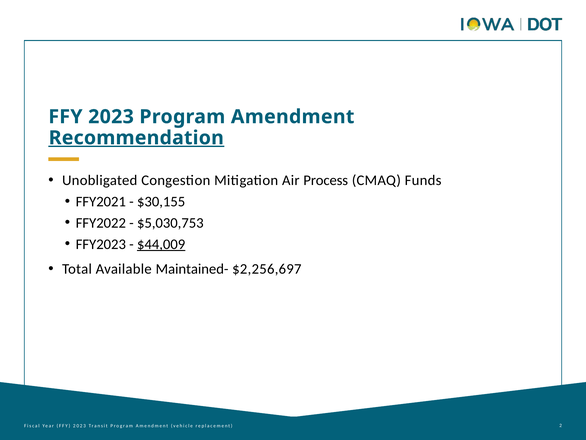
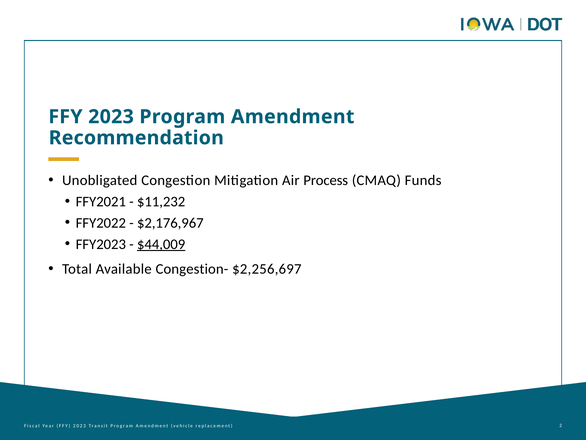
Recommendation underline: present -> none
$30,155: $30,155 -> $11,232
$5,030,753: $5,030,753 -> $2,176,967
Maintained-: Maintained- -> Congestion-
